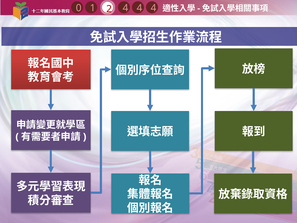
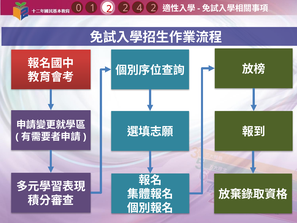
4 4: 4 -> 2
4 at (126, 8): 4 -> 2
